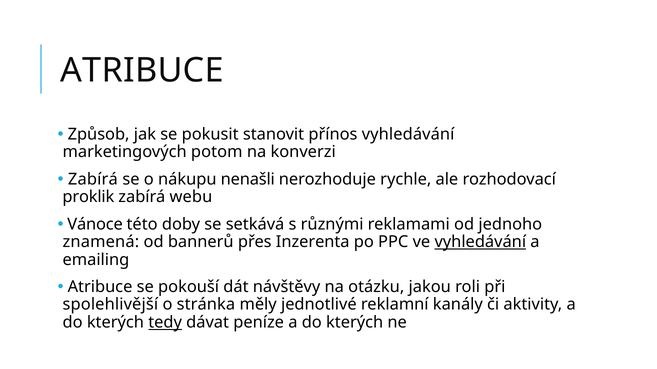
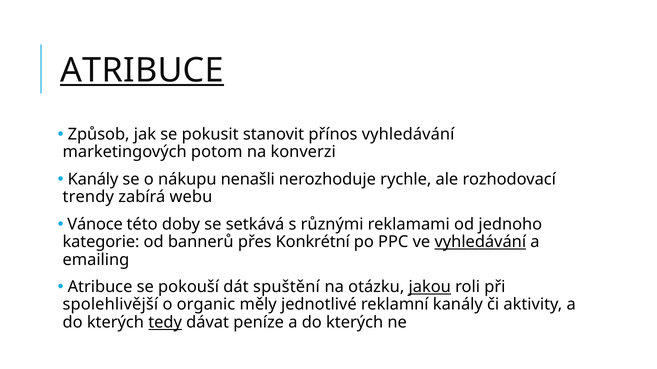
ATRIBUCE at (142, 70) underline: none -> present
Zabírá at (93, 179): Zabírá -> Kanály
proklik: proklik -> trendy
znamená: znamená -> kategorie
Inzerenta: Inzerenta -> Konkrétní
návštěvy: návštěvy -> spuštění
jakou underline: none -> present
stránka: stránka -> organic
